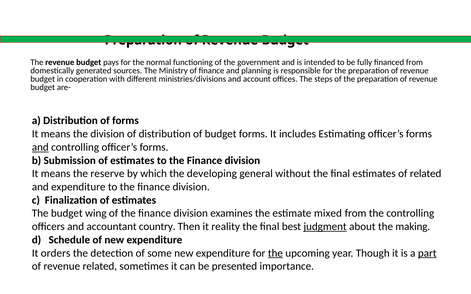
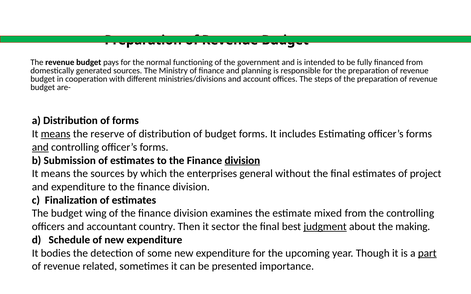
means at (56, 134) underline: none -> present
the division: division -> reserve
division at (242, 161) underline: none -> present
the reserve: reserve -> sources
developing: developing -> enterprises
of related: related -> project
reality: reality -> sector
orders: orders -> bodies
the at (275, 253) underline: present -> none
